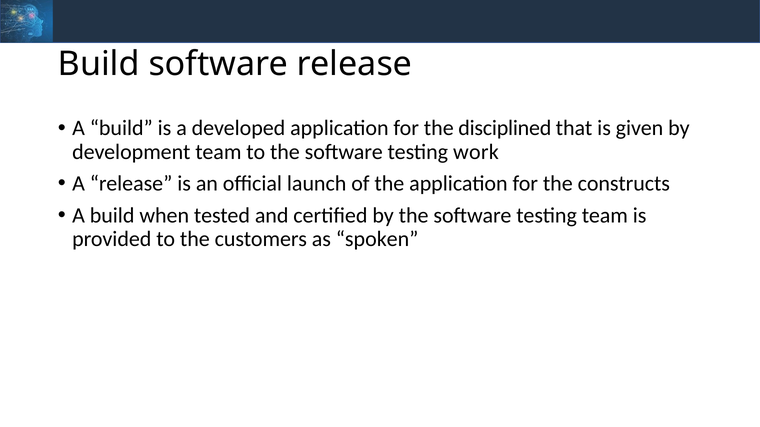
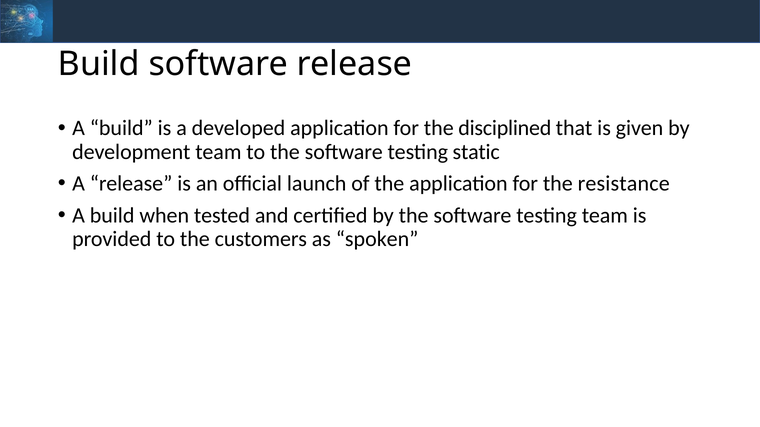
work: work -> static
constructs: constructs -> resistance
